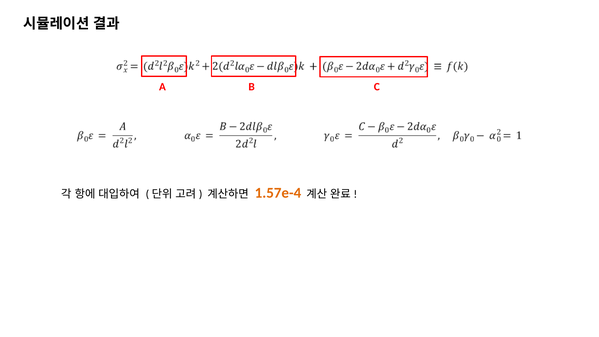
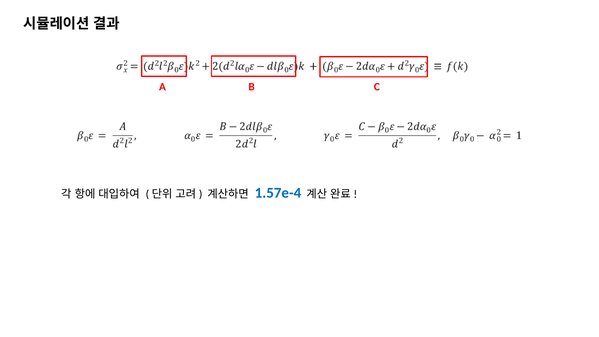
1.57e-4 colour: orange -> blue
